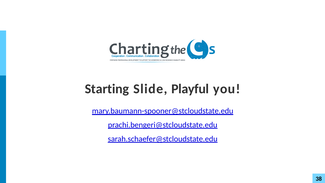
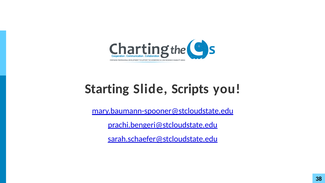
Playful: Playful -> Scripts
